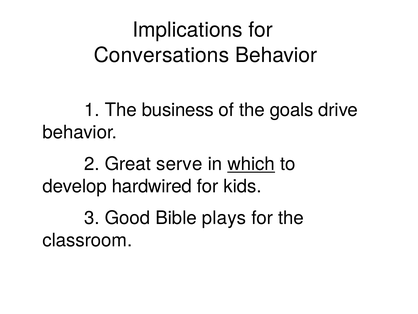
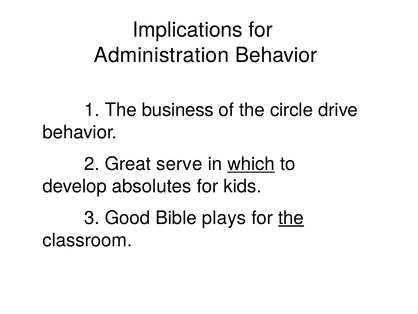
Conversations: Conversations -> Administration
goals: goals -> circle
hardwired: hardwired -> absolutes
the at (291, 218) underline: none -> present
